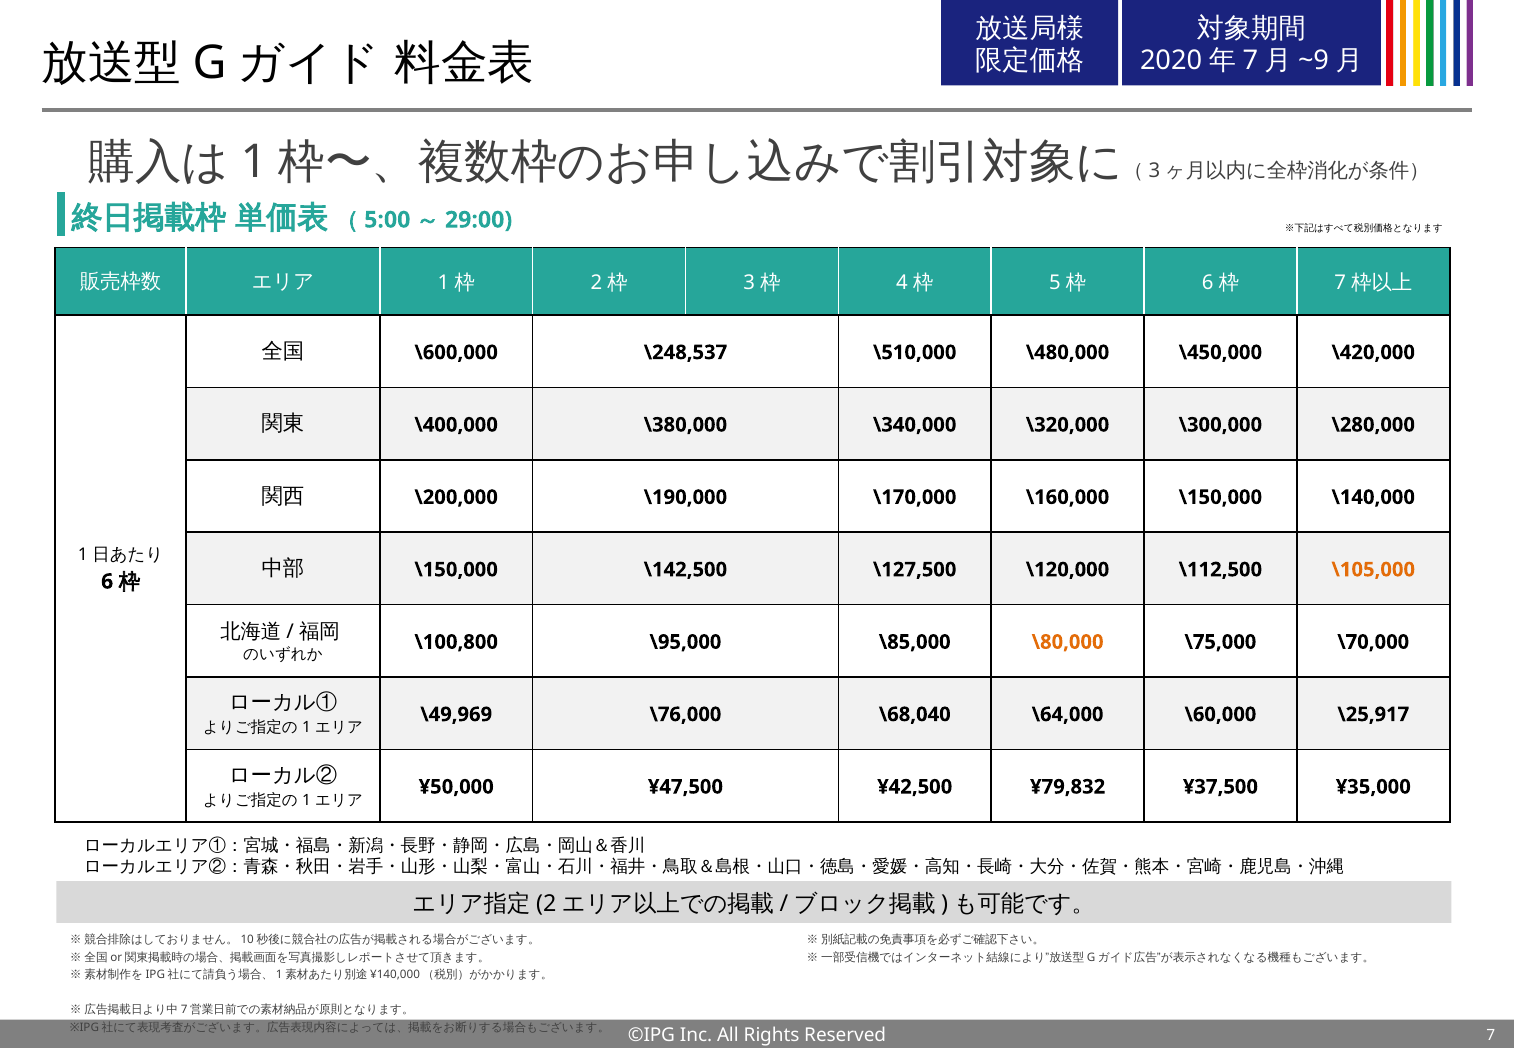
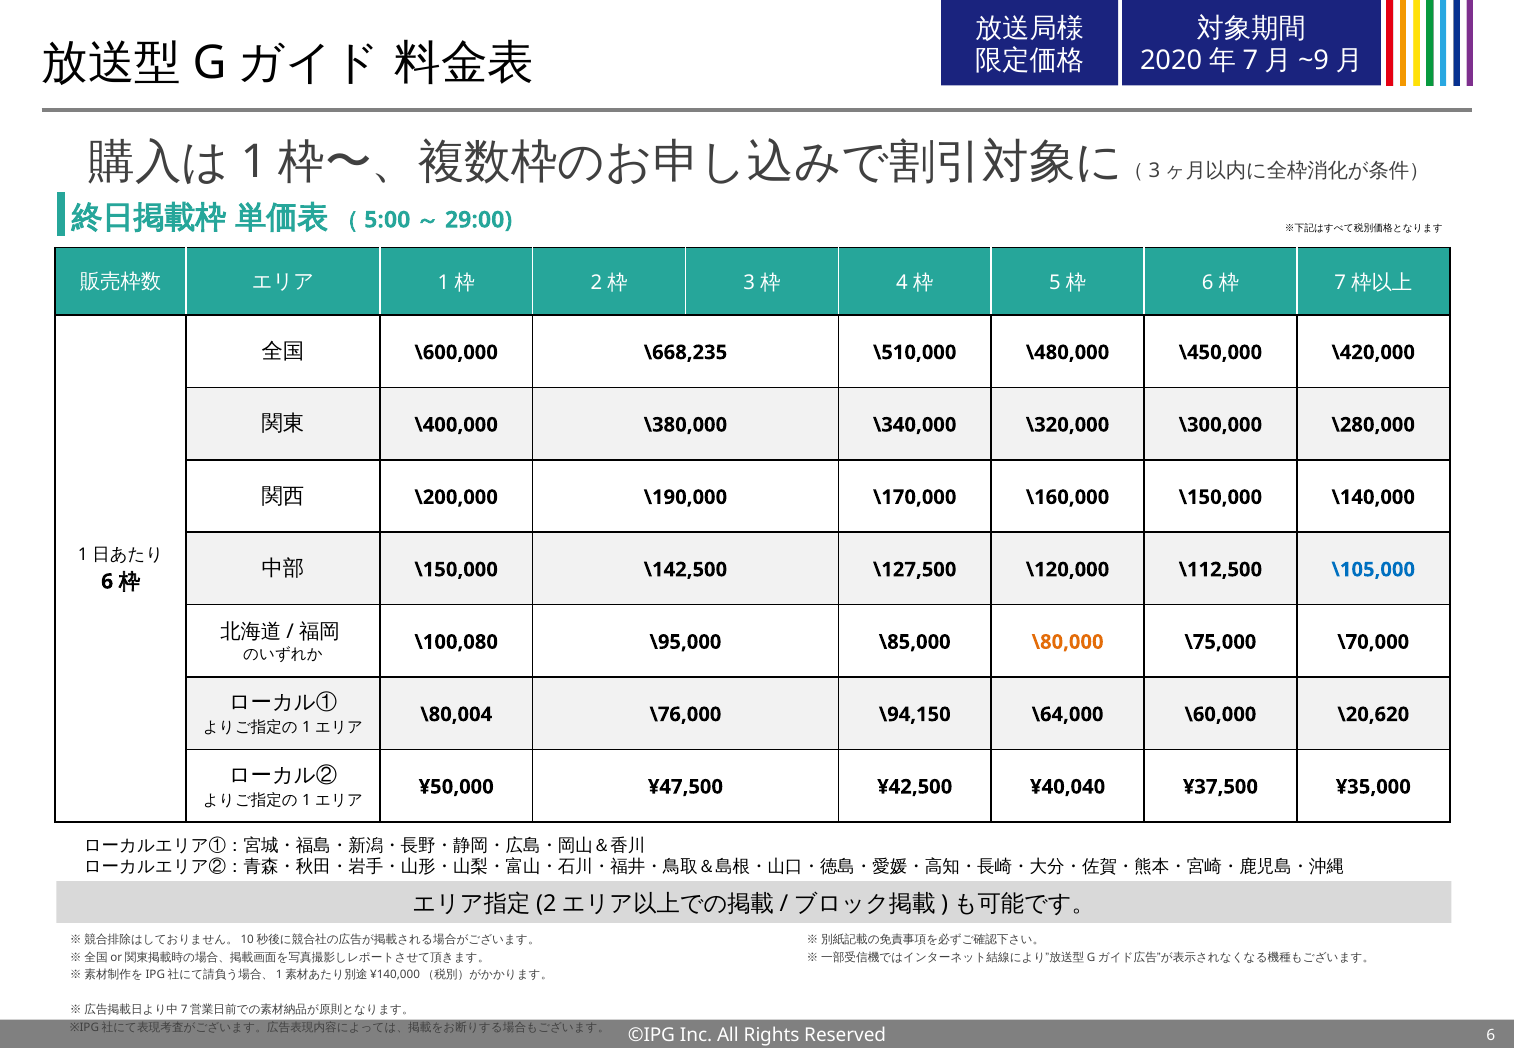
\248,537: \248,537 -> \668,235
\105,000 colour: orange -> blue
\100,800: \100,800 -> \100,080
\49,969: \49,969 -> \80,004
\68,040: \68,040 -> \94,150
\25,917: \25,917 -> \20,620
¥79,832: ¥79,832 -> ¥40,040
Reserved 7: 7 -> 6
